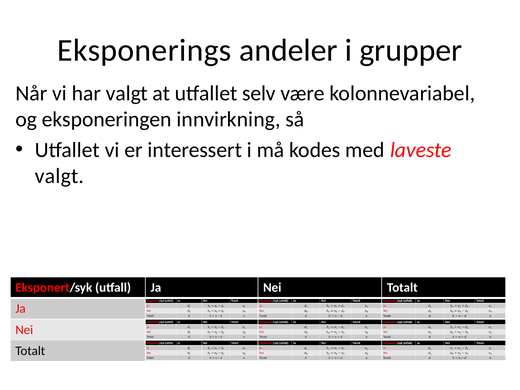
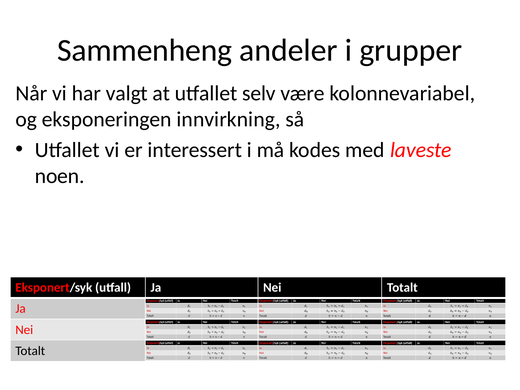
Eksponerings: Eksponerings -> Sammenheng
valgt at (59, 176): valgt -> noen
